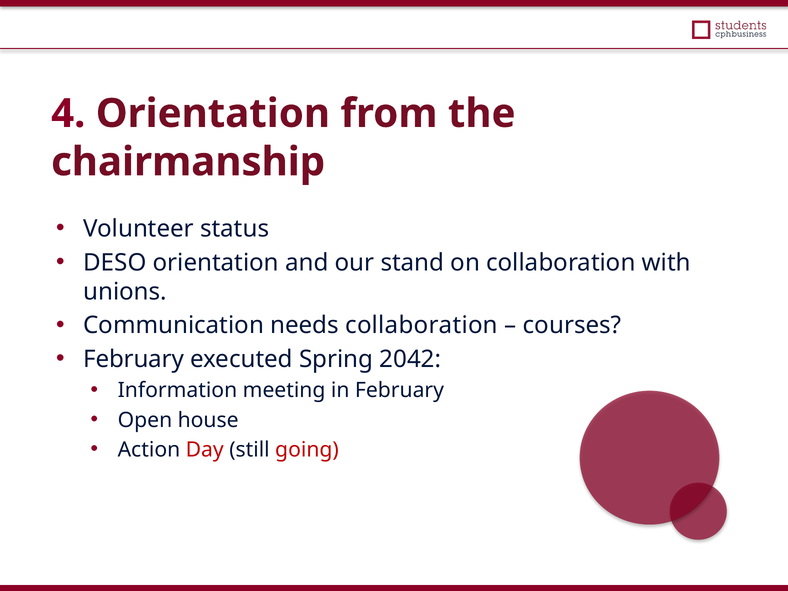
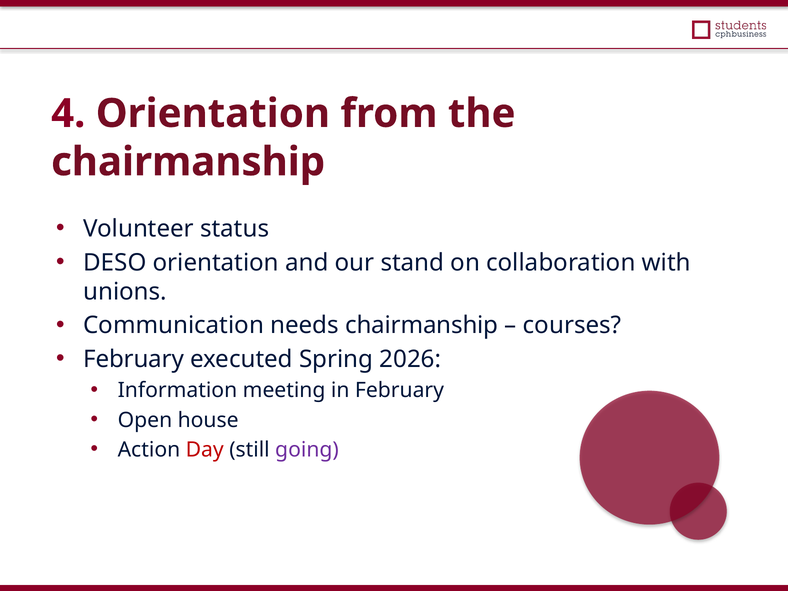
needs collaboration: collaboration -> chairmanship
2042: 2042 -> 2026
going colour: red -> purple
